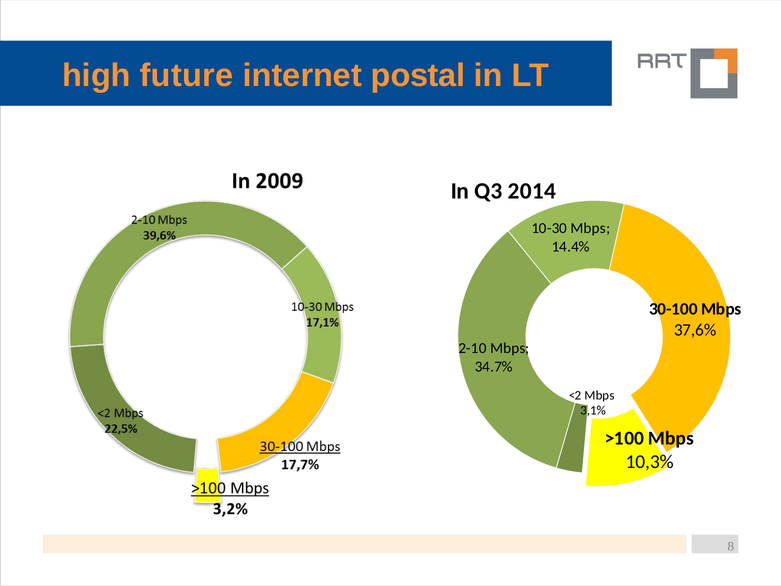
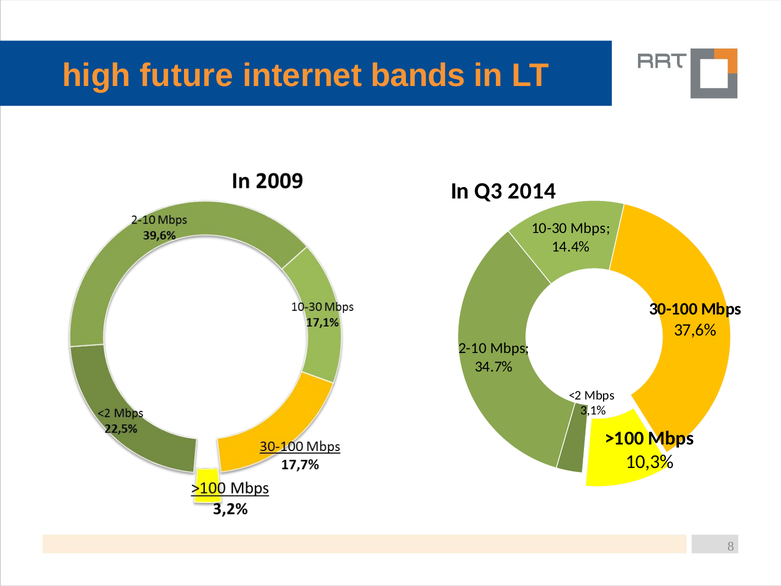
postal: postal -> bands
